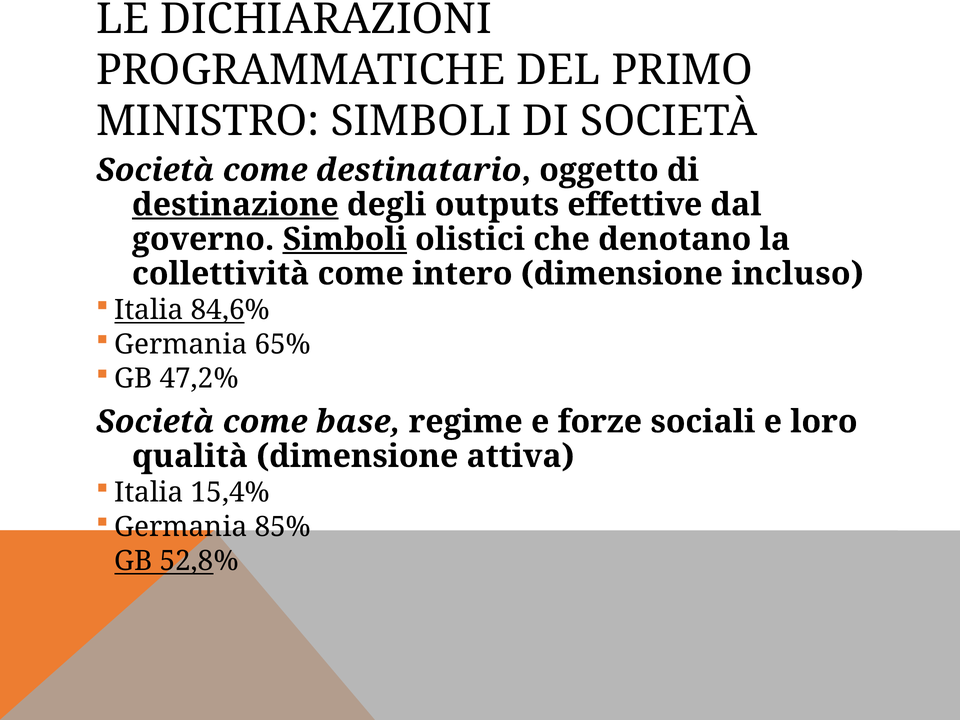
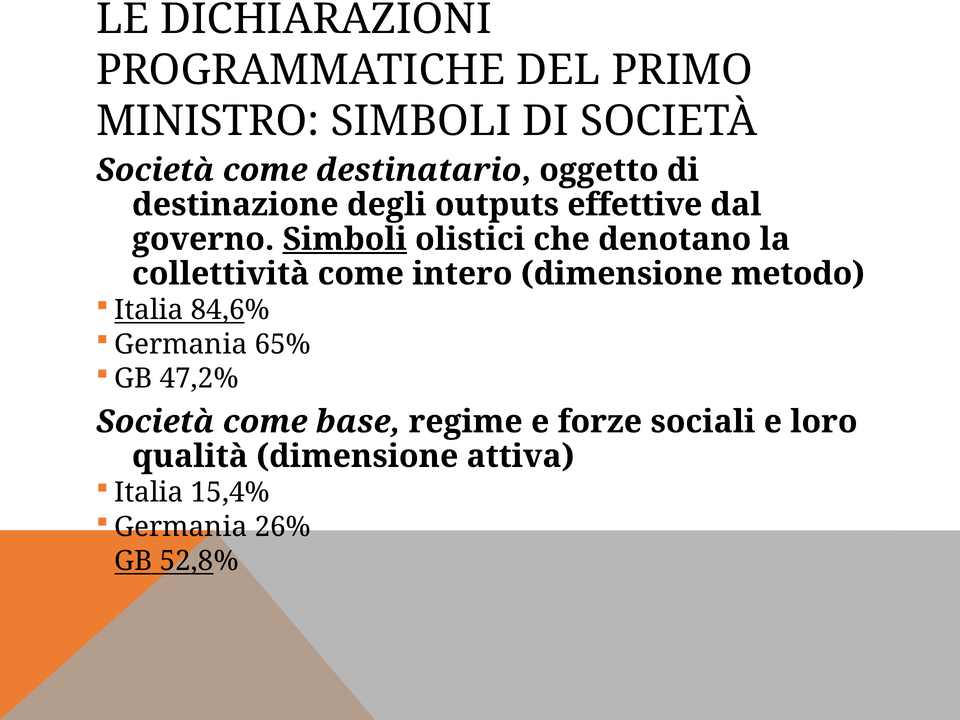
destinazione underline: present -> none
incluso: incluso -> metodo
85%: 85% -> 26%
